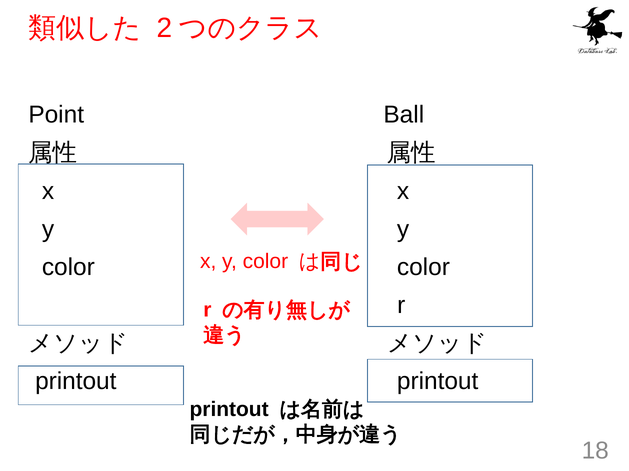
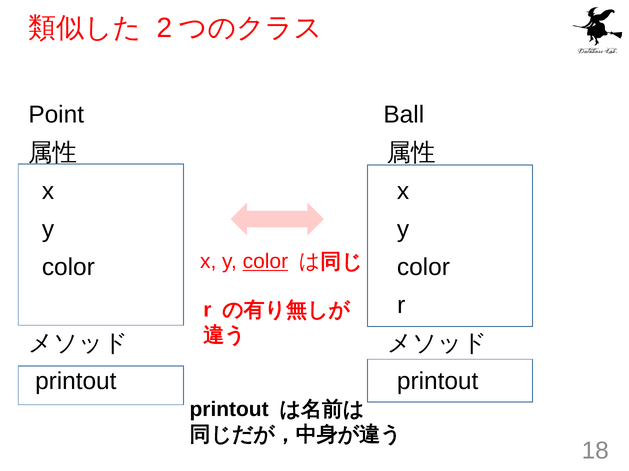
color at (265, 262) underline: none -> present
